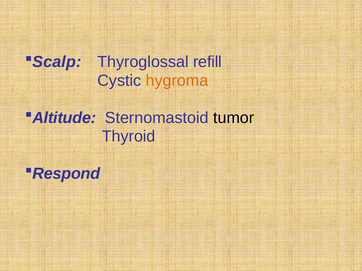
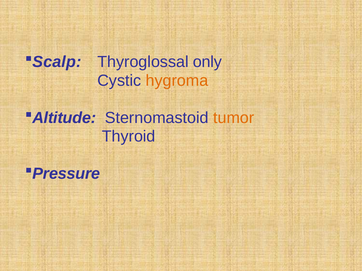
refill: refill -> only
tumor colour: black -> orange
Respond: Respond -> Pressure
